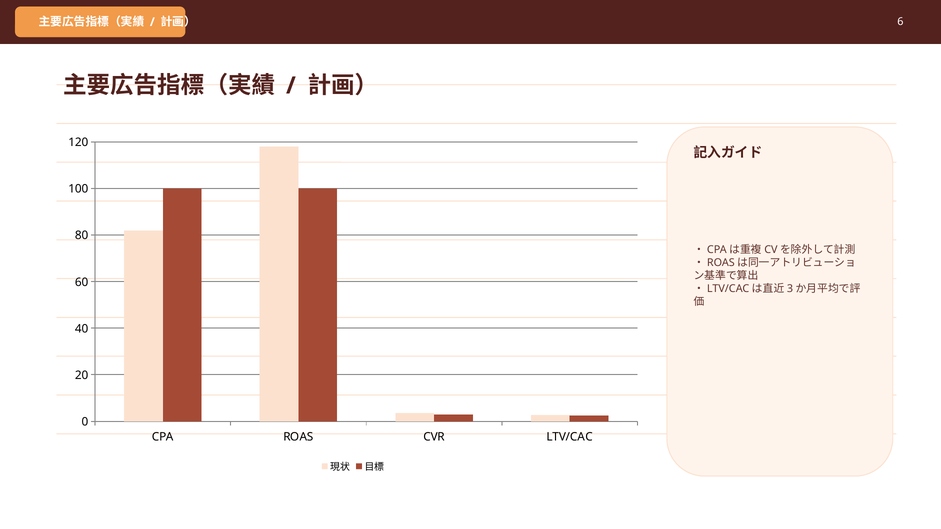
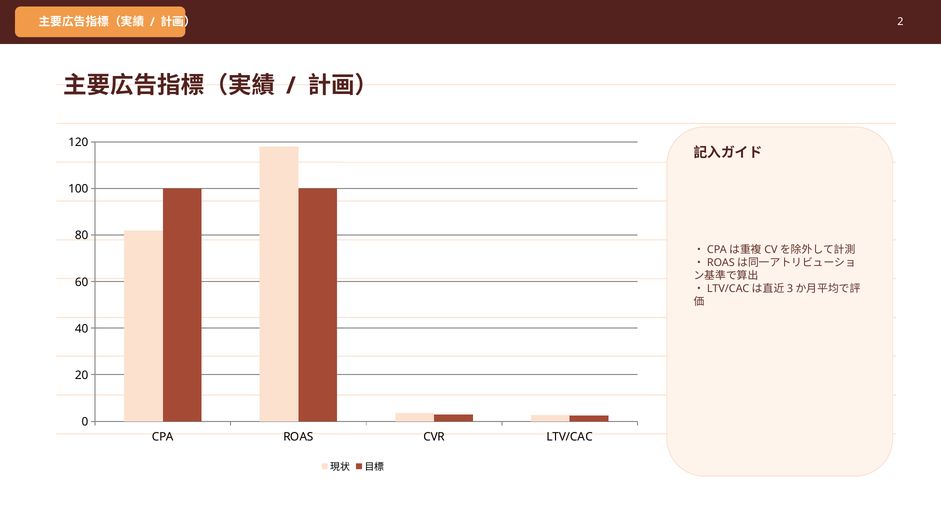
6: 6 -> 2
